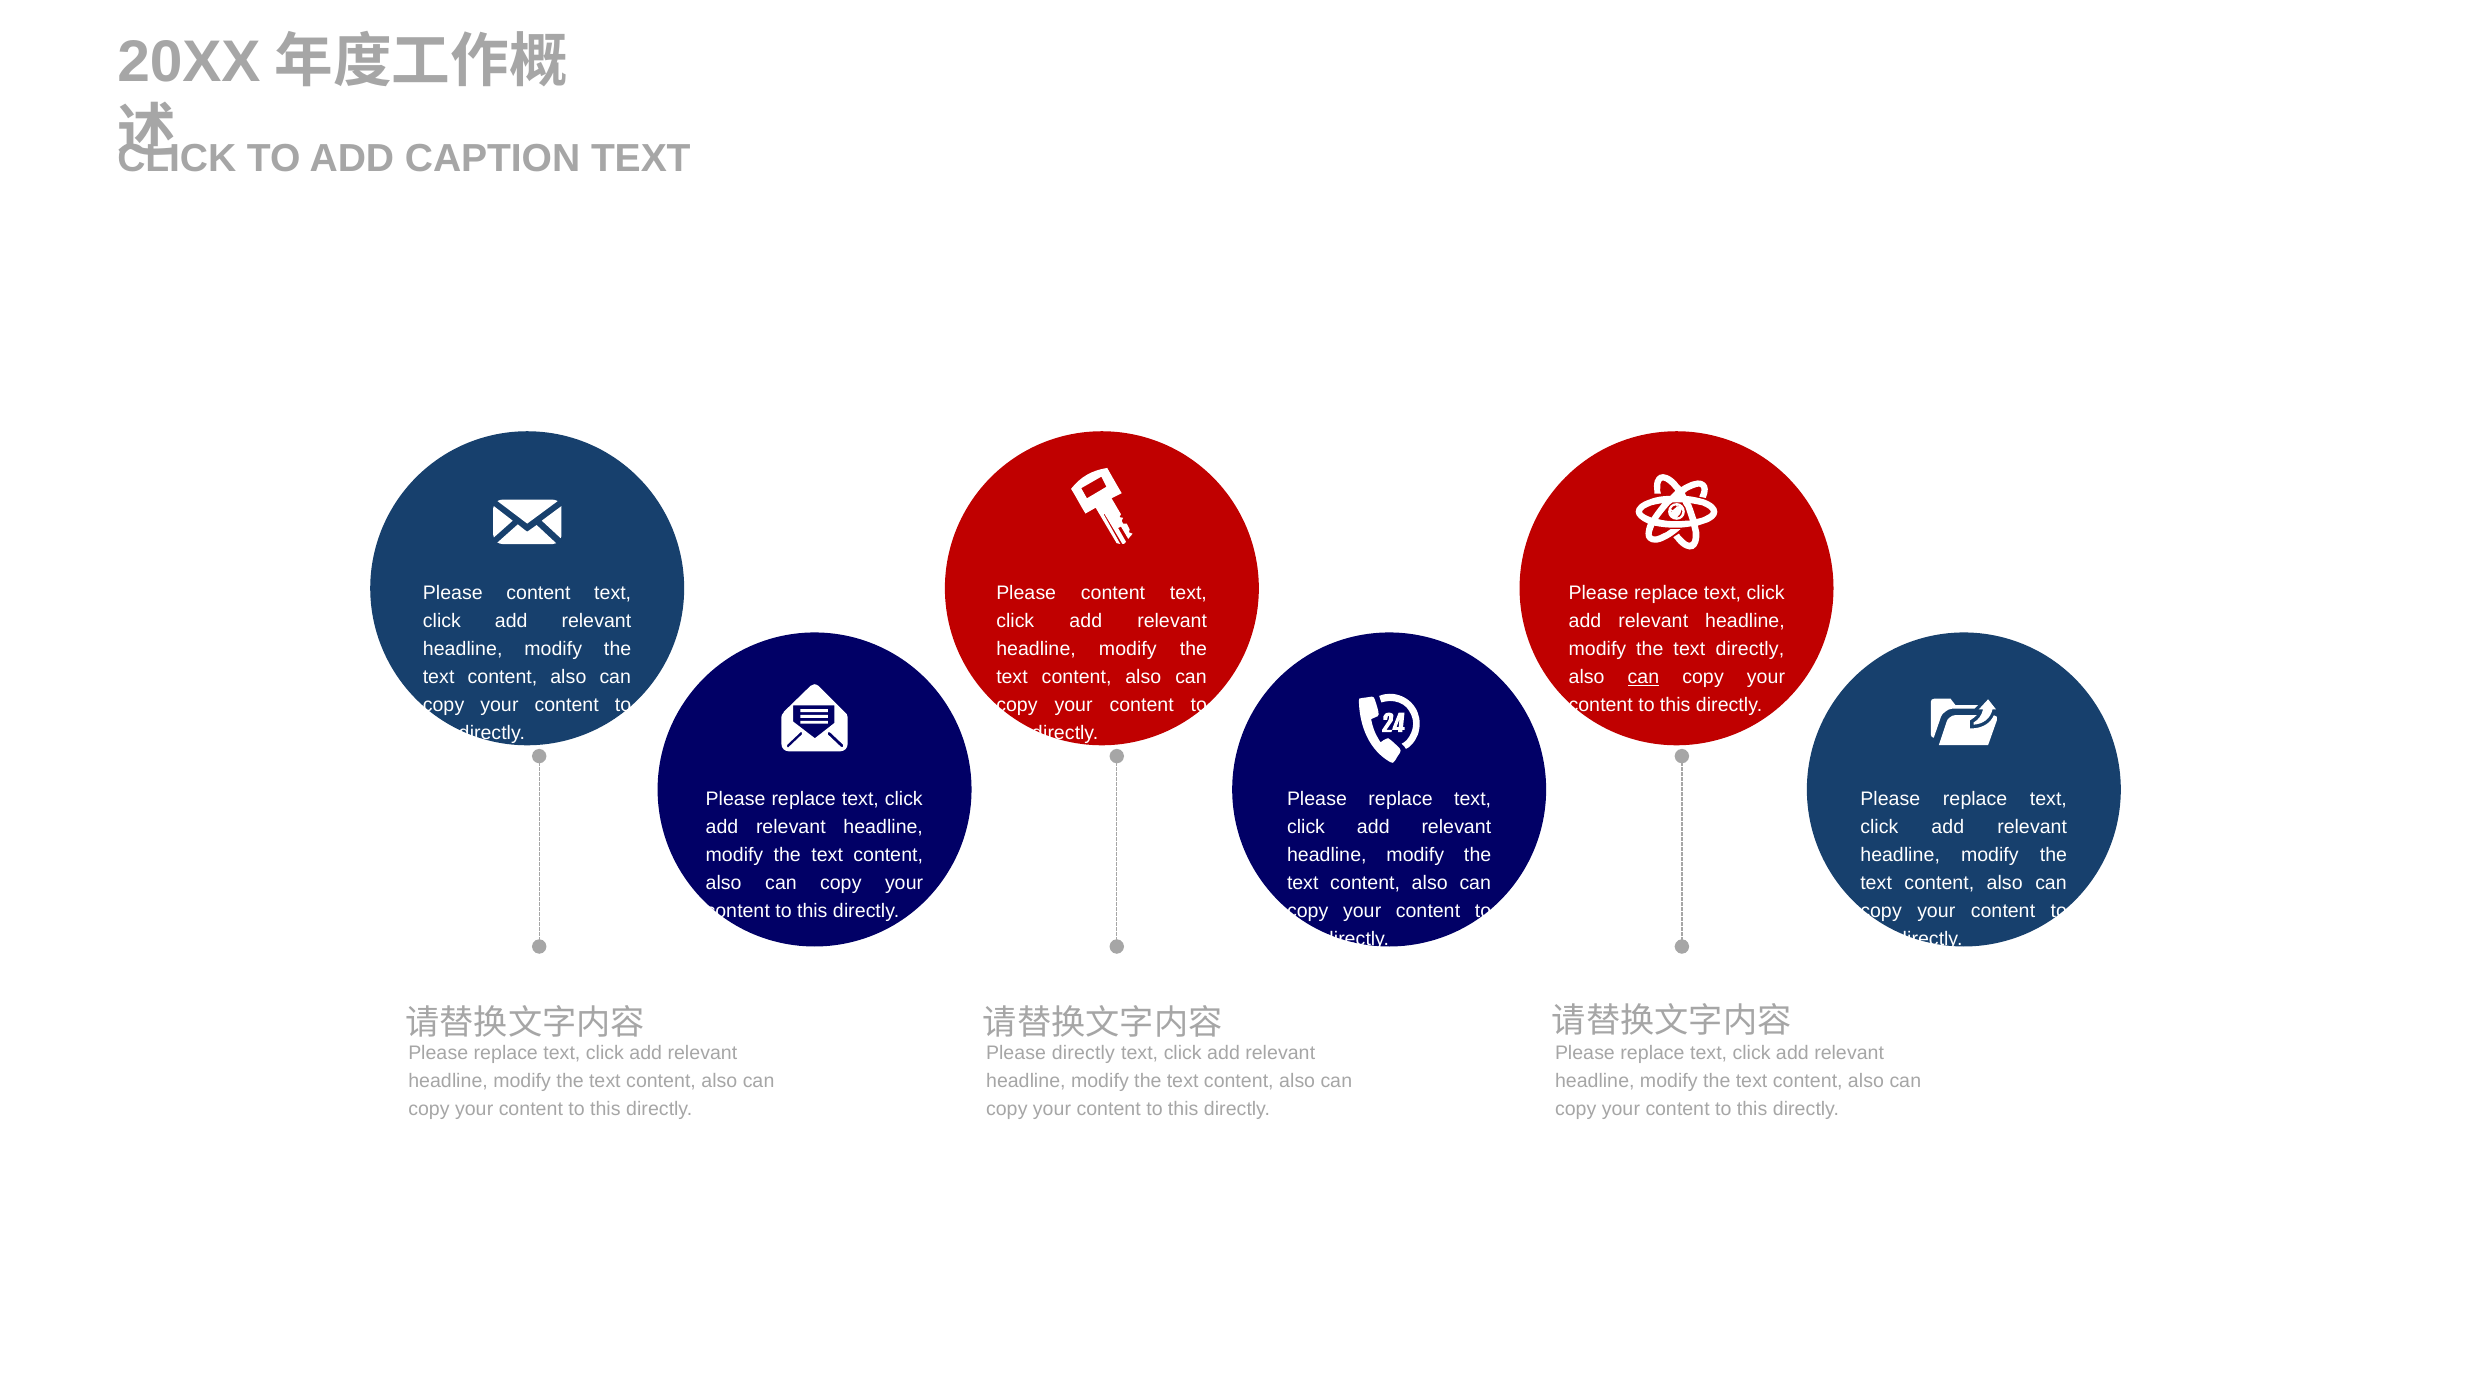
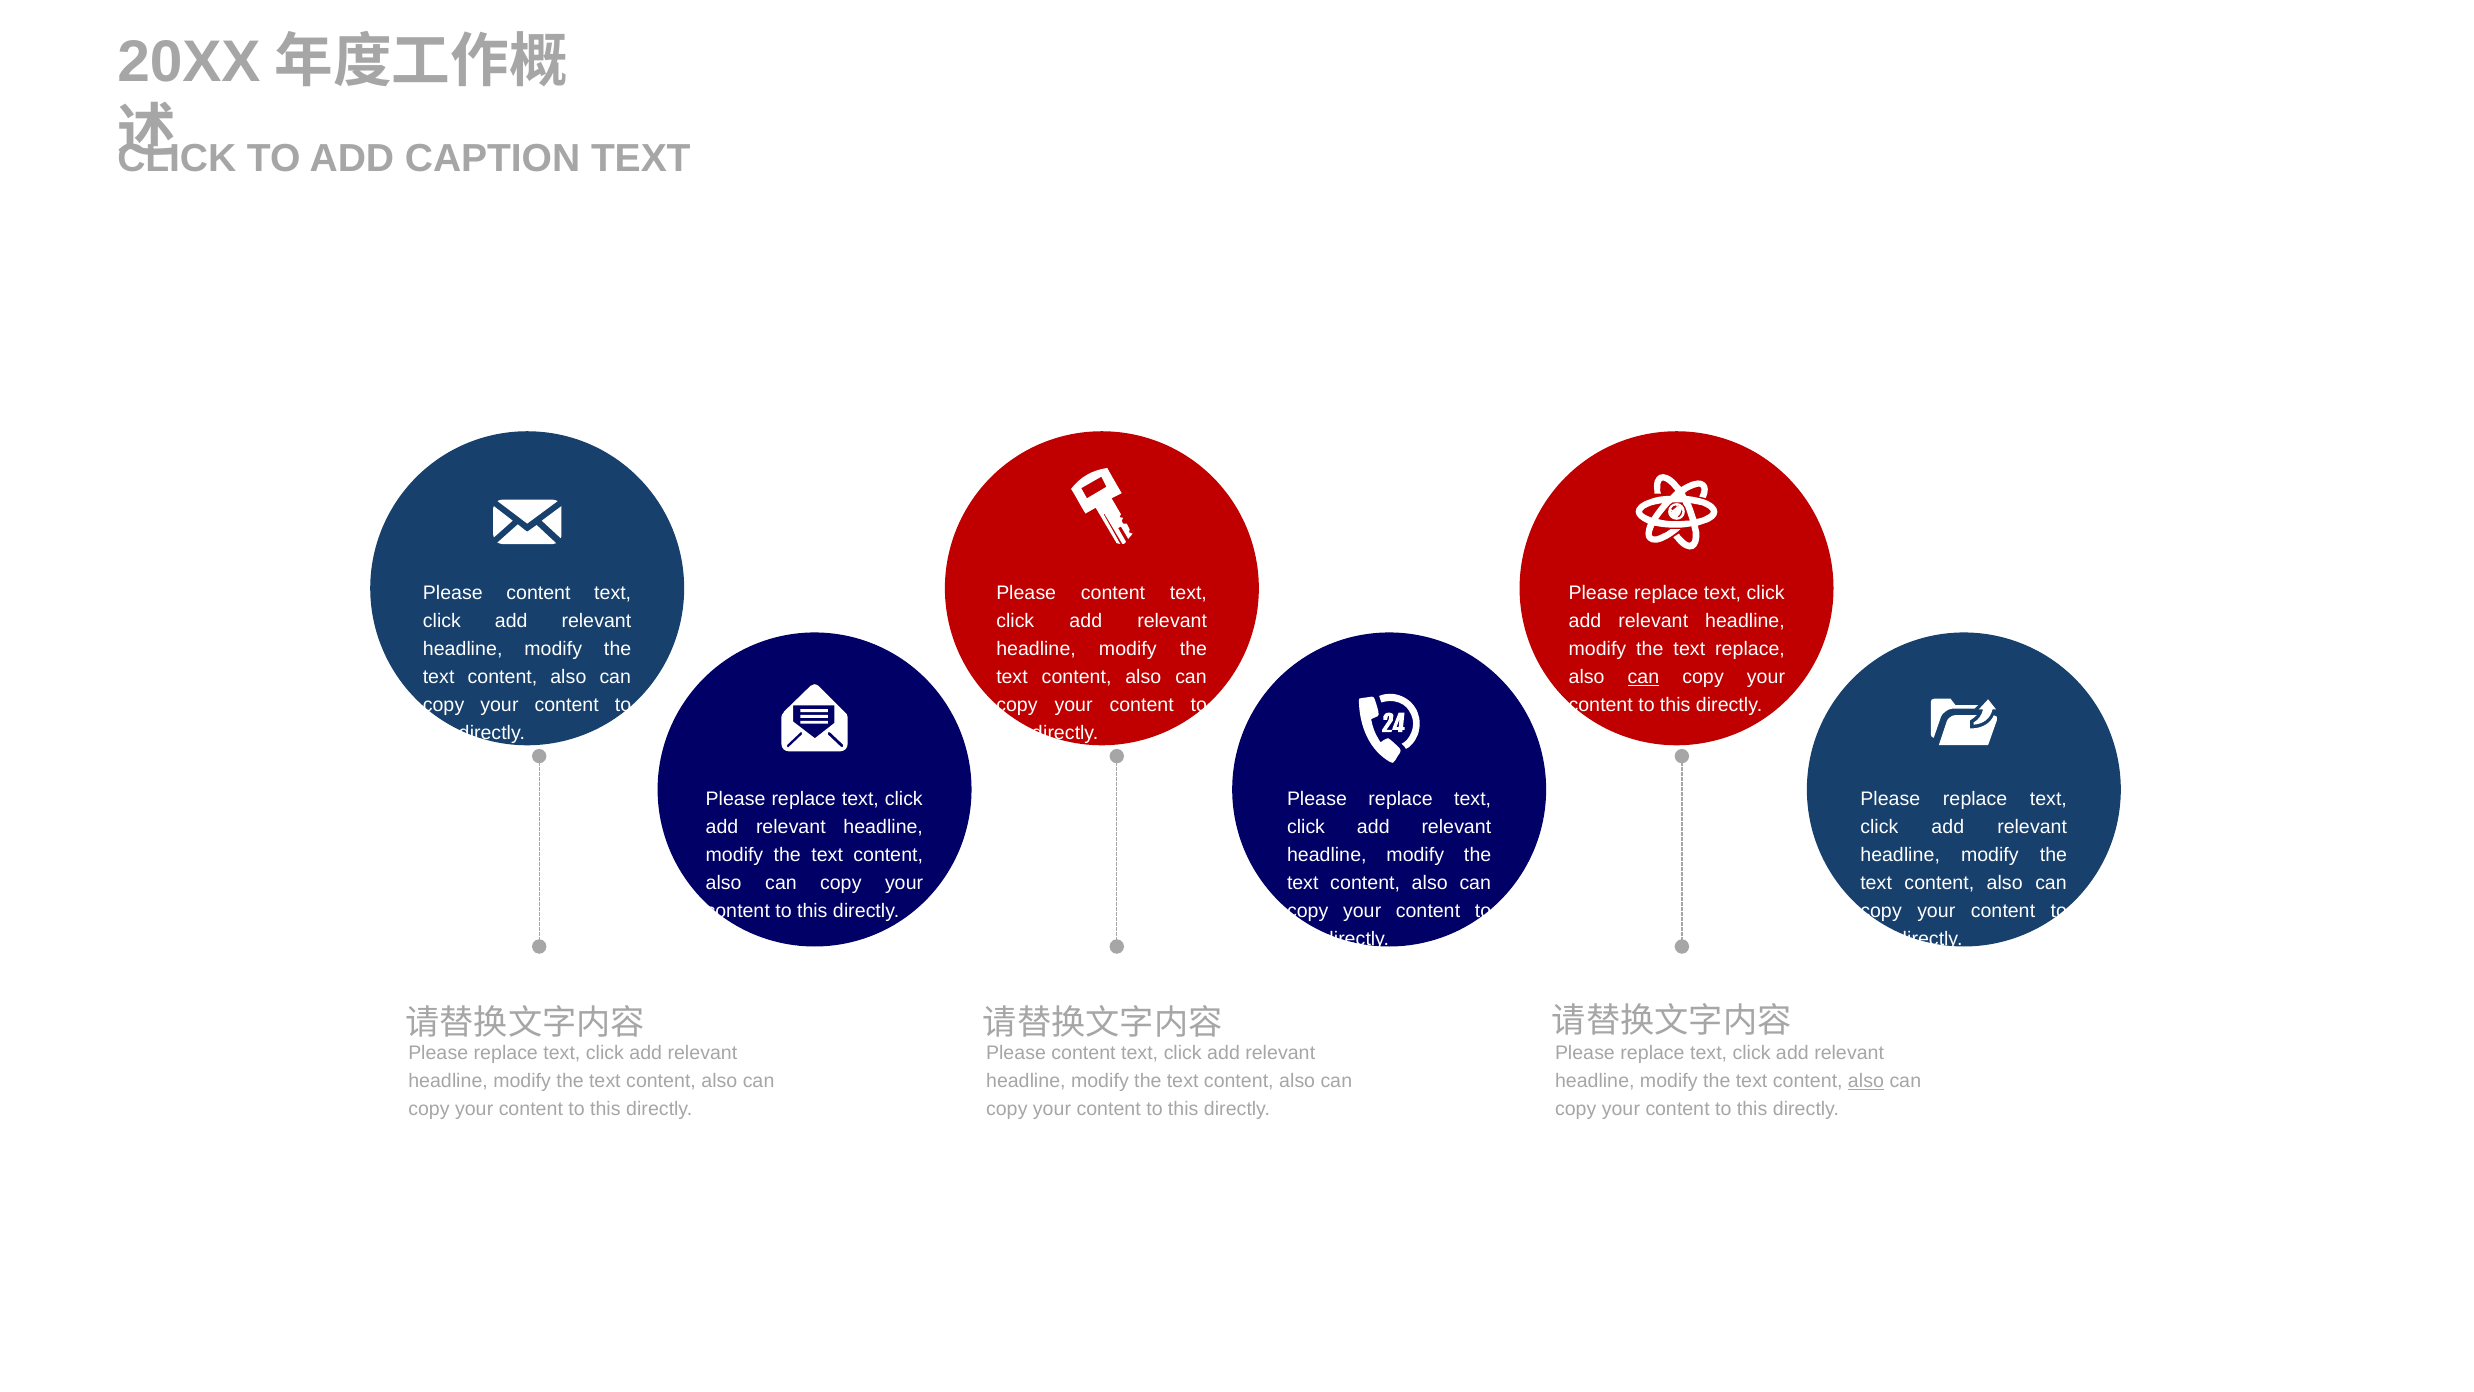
text directly: directly -> replace
directly at (1083, 1052): directly -> content
also at (1866, 1081) underline: none -> present
